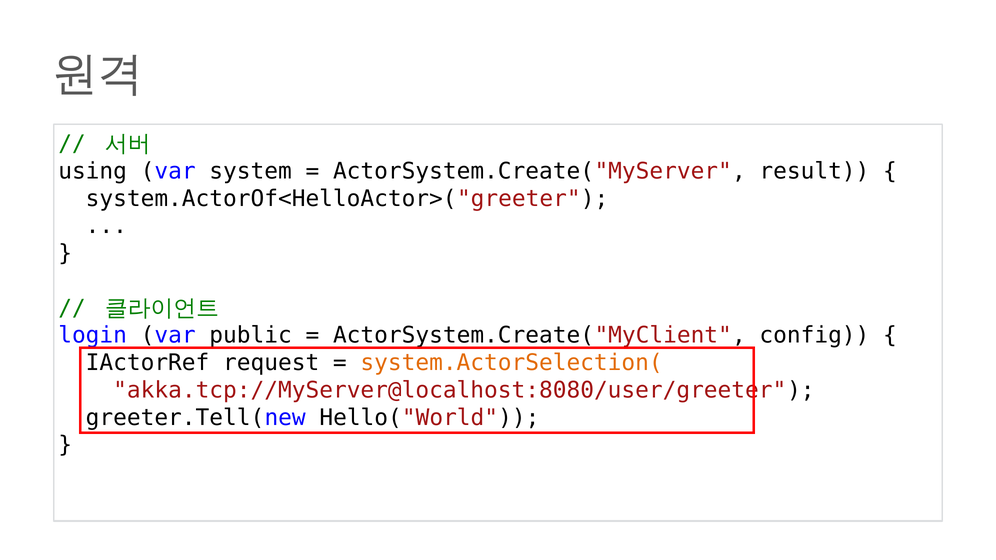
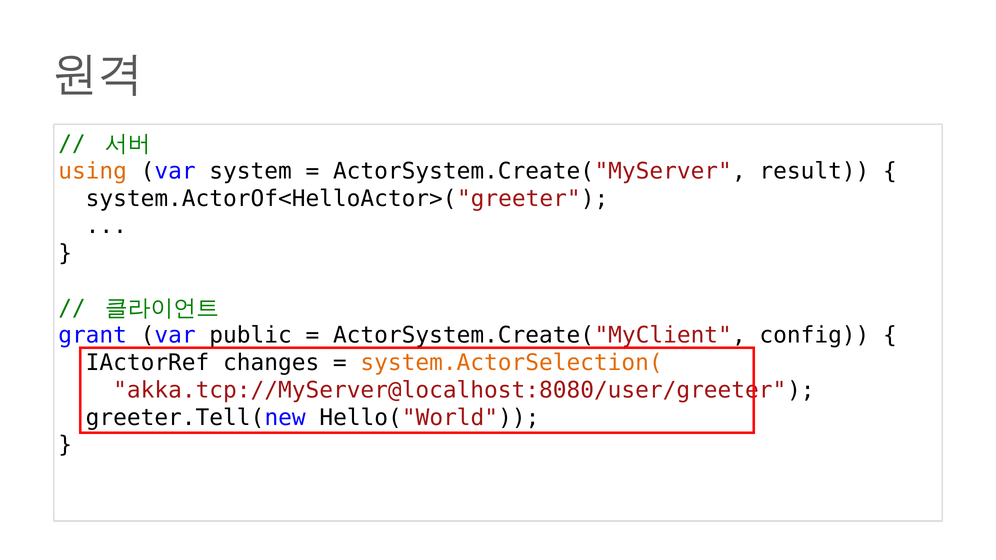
using colour: black -> orange
login: login -> grant
request: request -> changes
